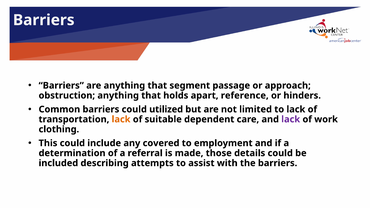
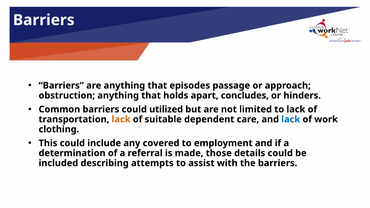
segment: segment -> episodes
reference: reference -> concludes
lack at (291, 119) colour: purple -> blue
